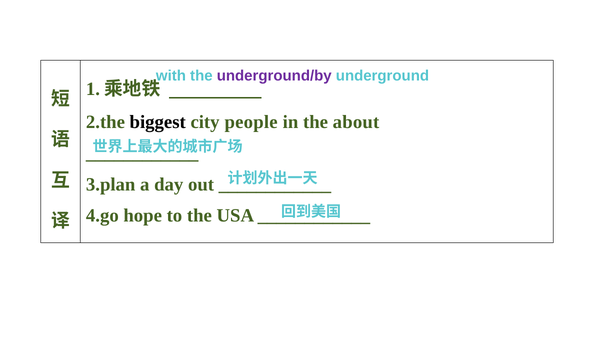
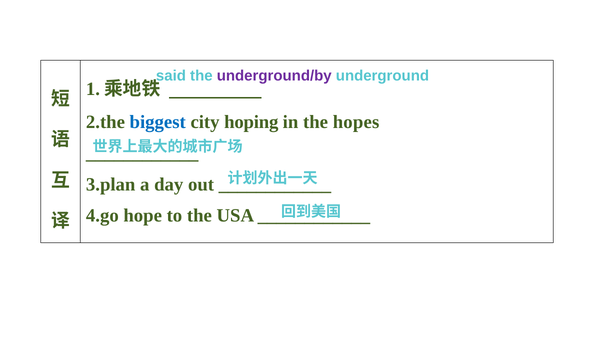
with: with -> said
biggest colour: black -> blue
people: people -> hoping
about: about -> hopes
